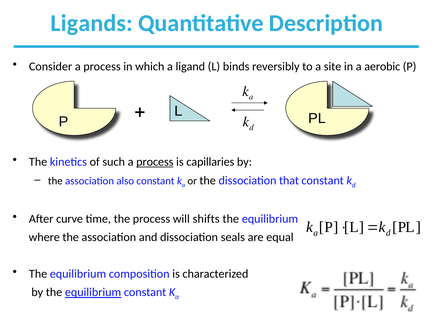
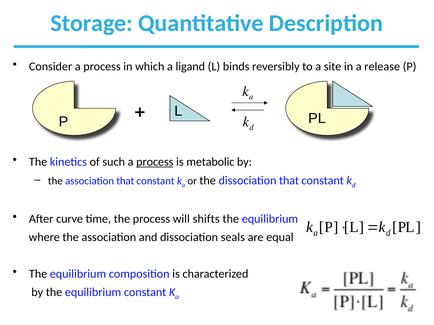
Ligands: Ligands -> Storage
aerobic: aerobic -> release
capillaries: capillaries -> metabolic
association also: also -> that
equilibrium at (93, 293) underline: present -> none
